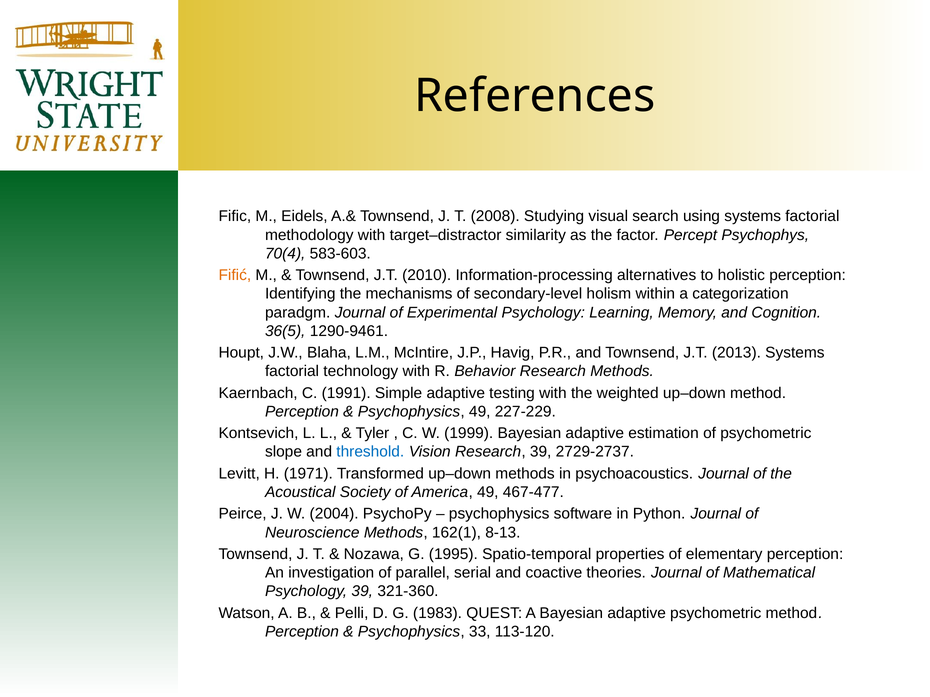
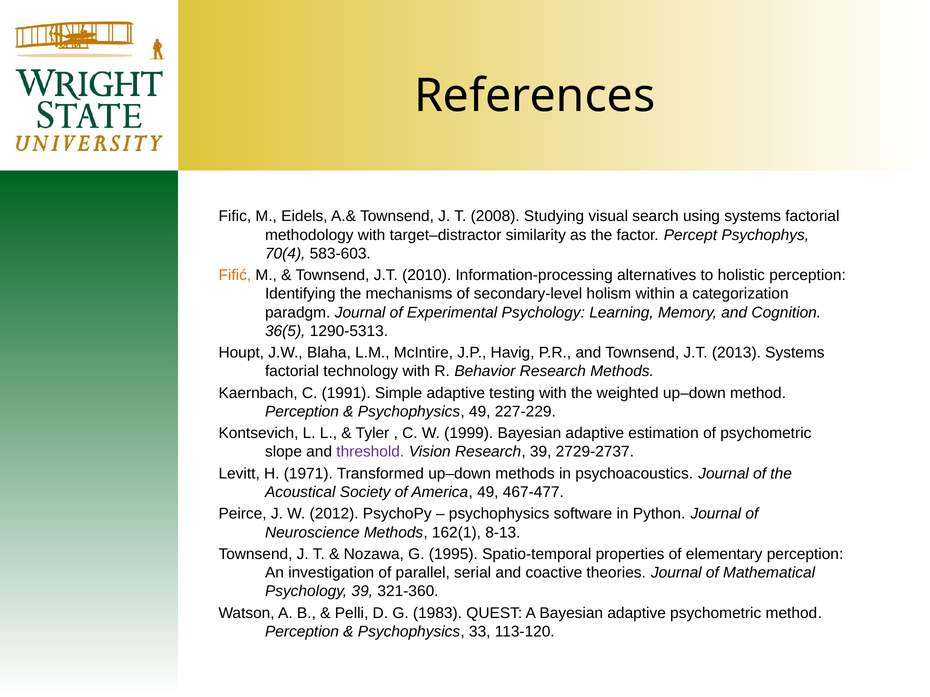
1290-9461: 1290-9461 -> 1290-5313
threshold colour: blue -> purple
2004: 2004 -> 2012
